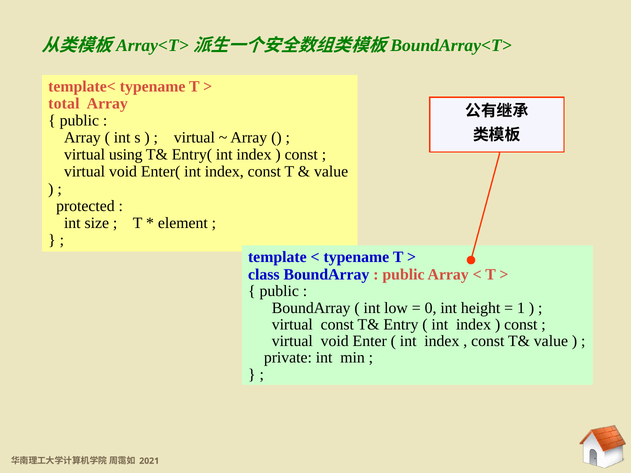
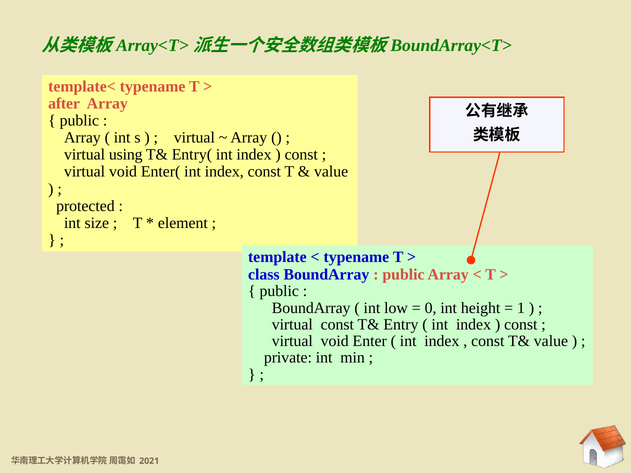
total: total -> after
